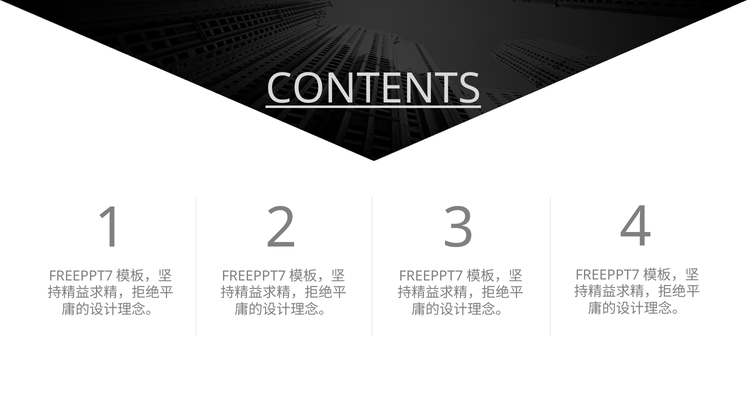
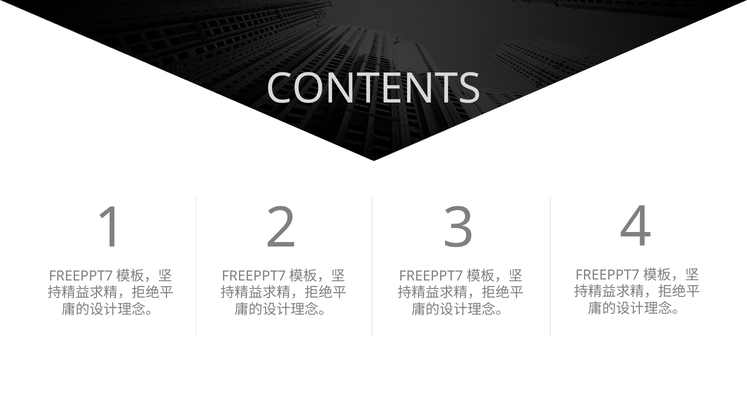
CONTENTS underline: present -> none
